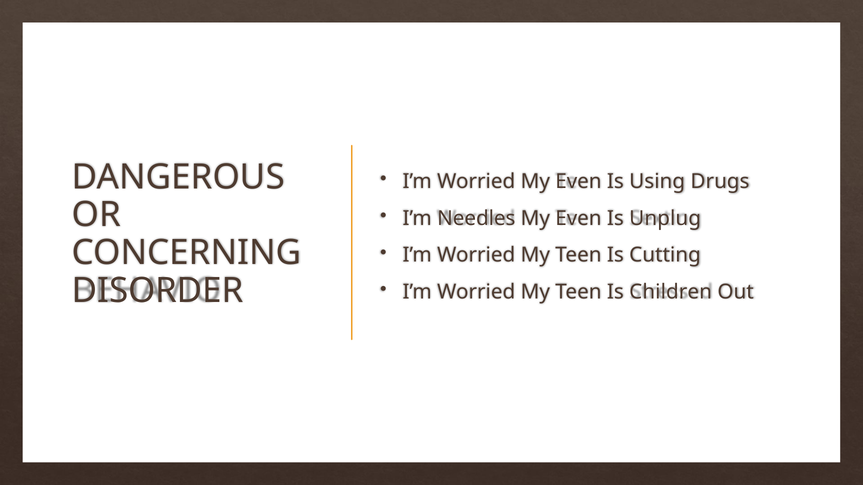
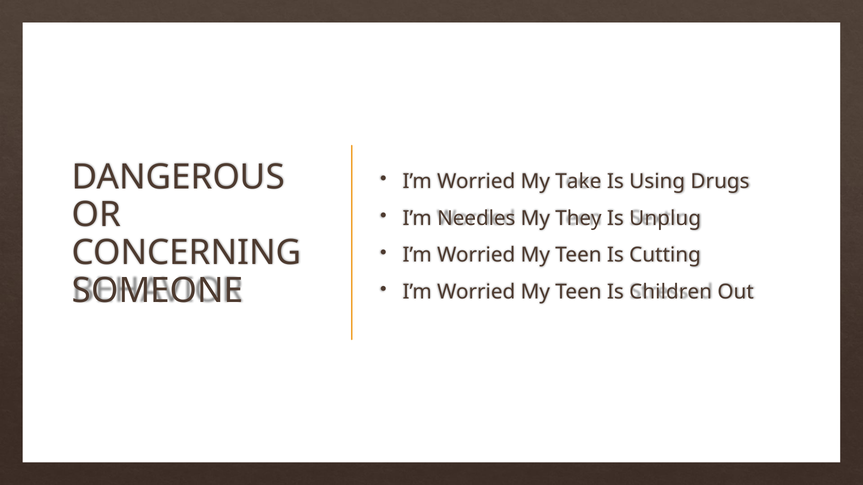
Worried My Even: Even -> Take
Even at (578, 218): Even -> They
DISORDER: DISORDER -> SOMEONE
